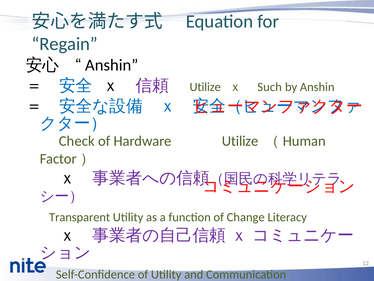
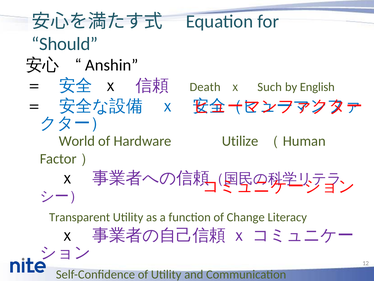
Regain: Regain -> Should
Utilize at (205, 87): Utilize -> Death
by Anshin: Anshin -> English
Check: Check -> World
